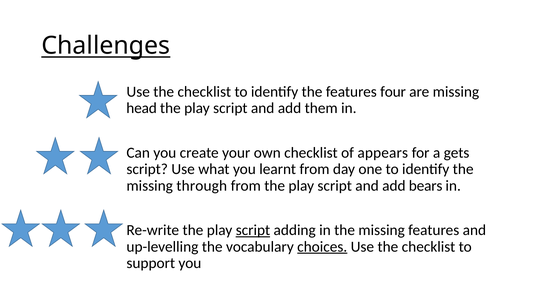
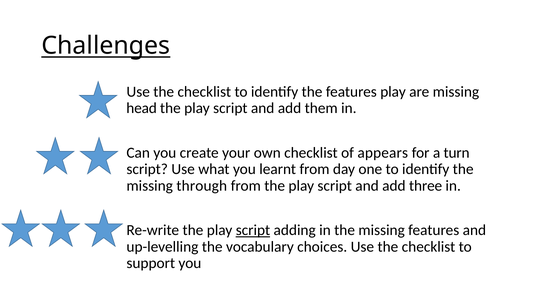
features four: four -> play
gets: gets -> turn
bears: bears -> three
choices underline: present -> none
